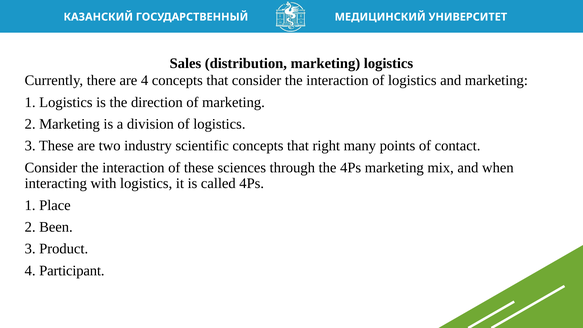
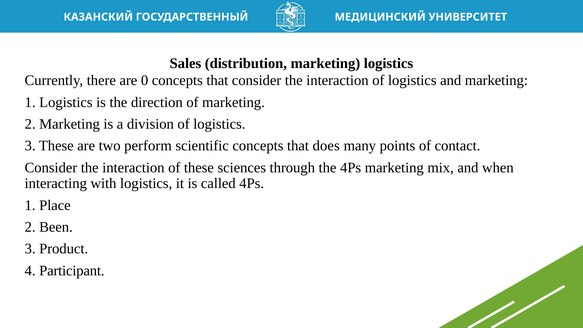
are 4: 4 -> 0
industry: industry -> perform
right: right -> does
